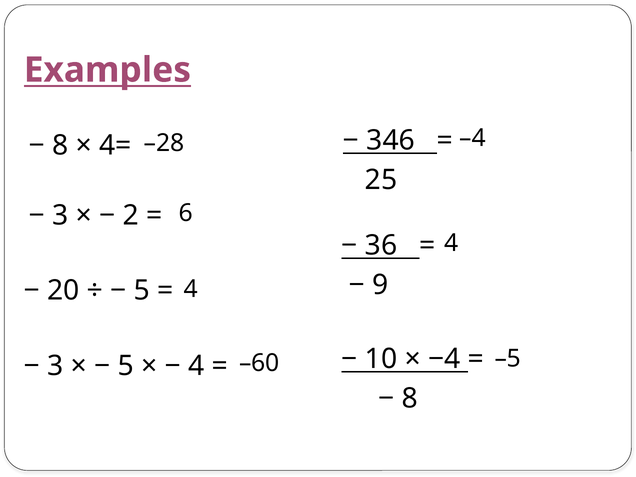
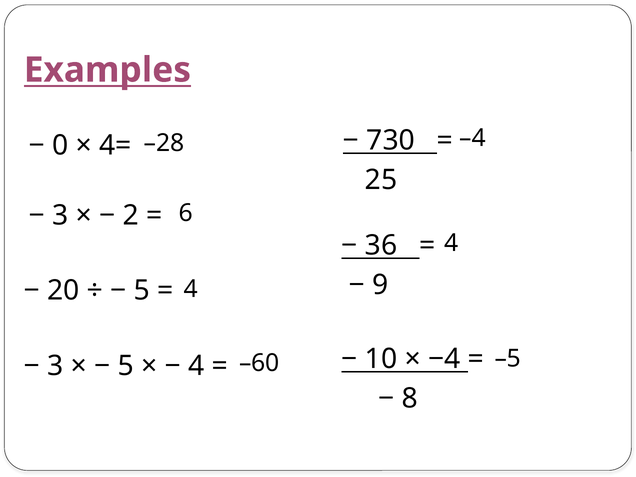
346: 346 -> 730
8 at (60, 145): 8 -> 0
